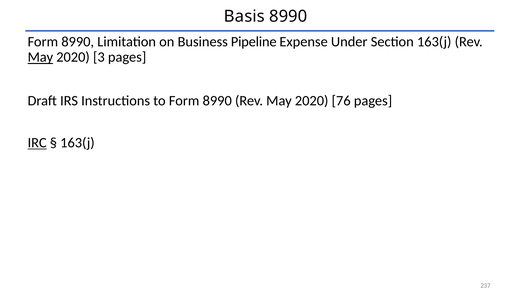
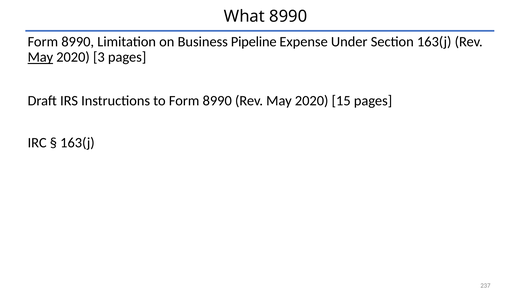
Basis: Basis -> What
76: 76 -> 15
IRC underline: present -> none
